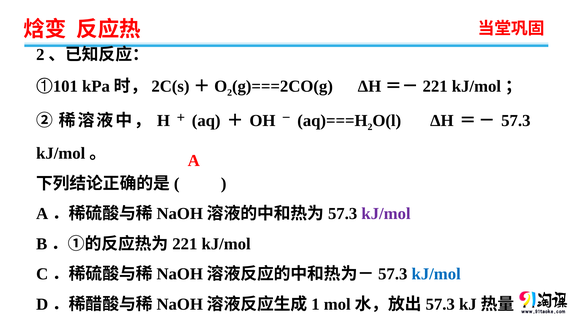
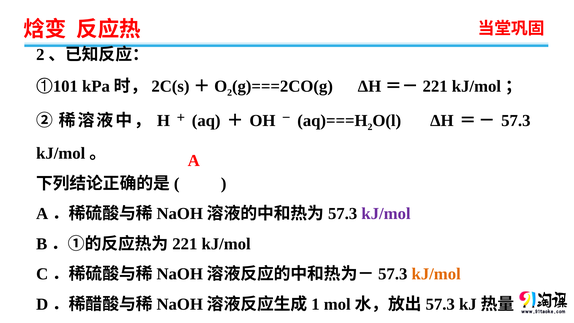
kJ/mol at (436, 274) colour: blue -> orange
